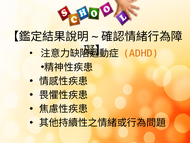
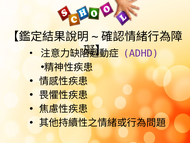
ADHD colour: orange -> purple
